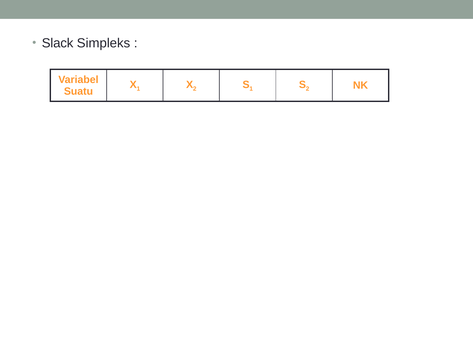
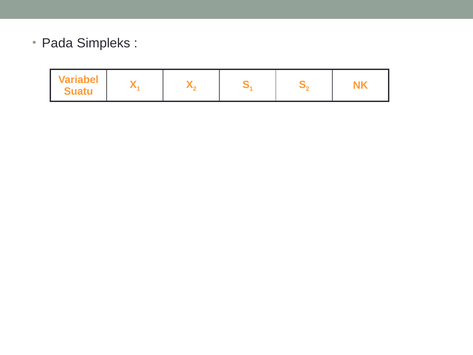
Slack: Slack -> Pada
